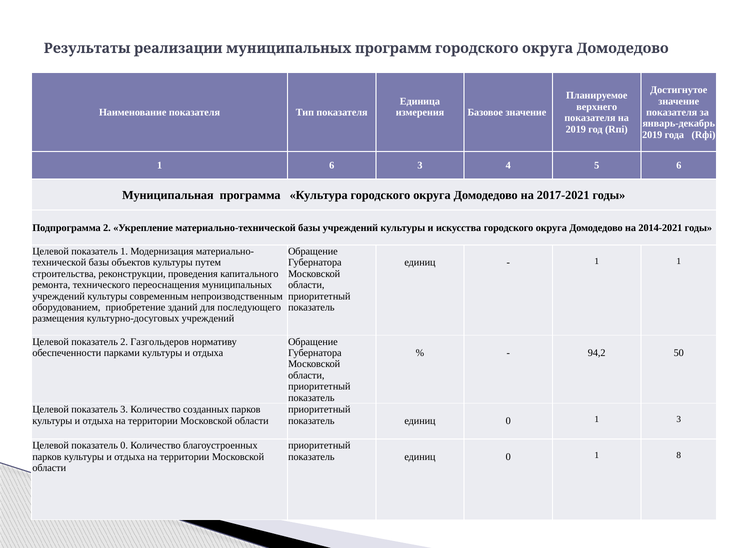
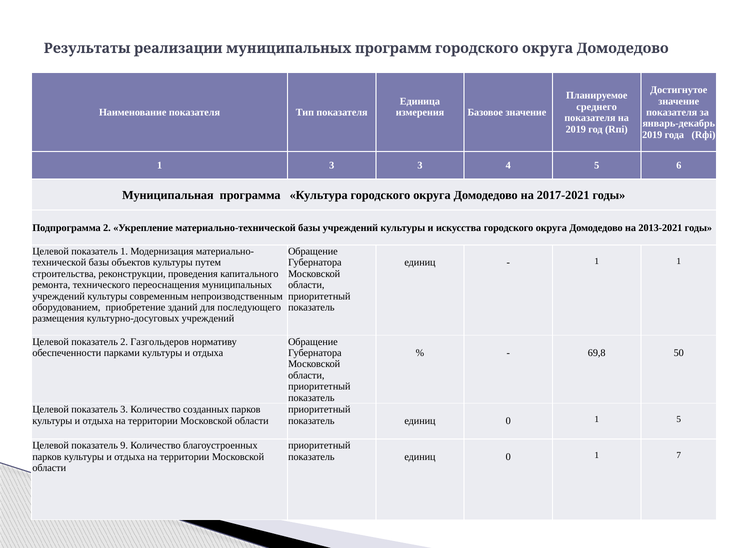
верхнего: верхнего -> среднего
1 6: 6 -> 3
2014-2021: 2014-2021 -> 2013-2021
94,2: 94,2 -> 69,8
1 3: 3 -> 5
показатель 0: 0 -> 9
8: 8 -> 7
